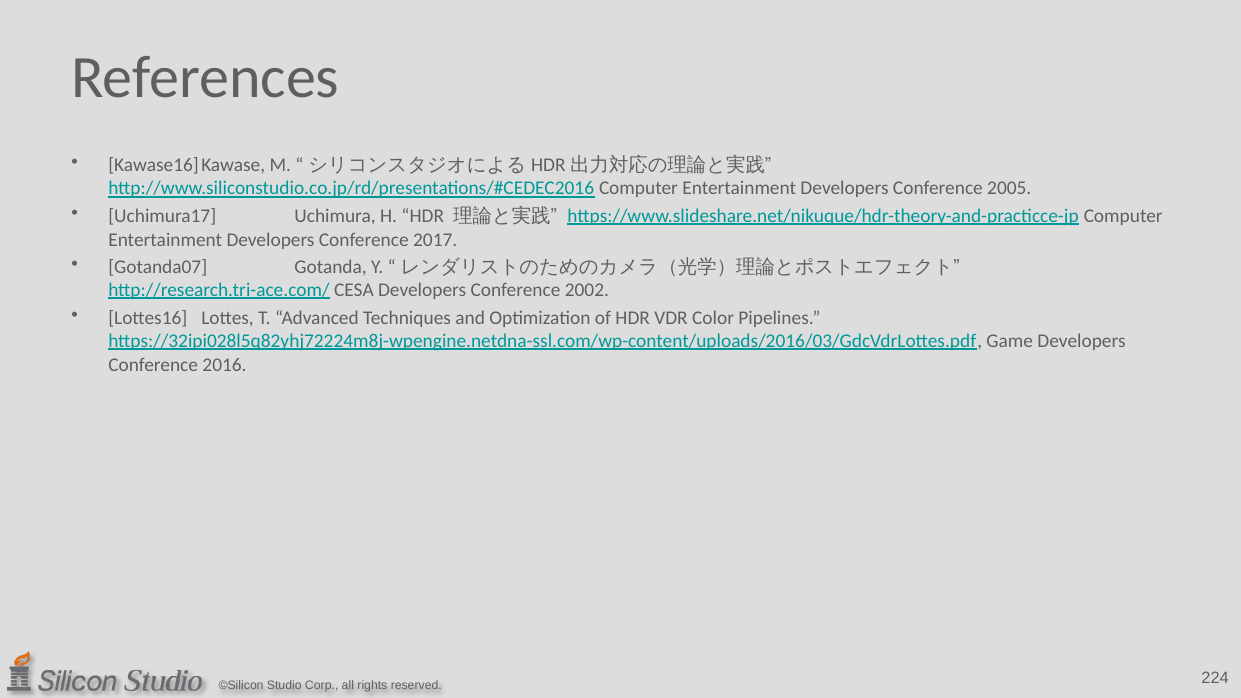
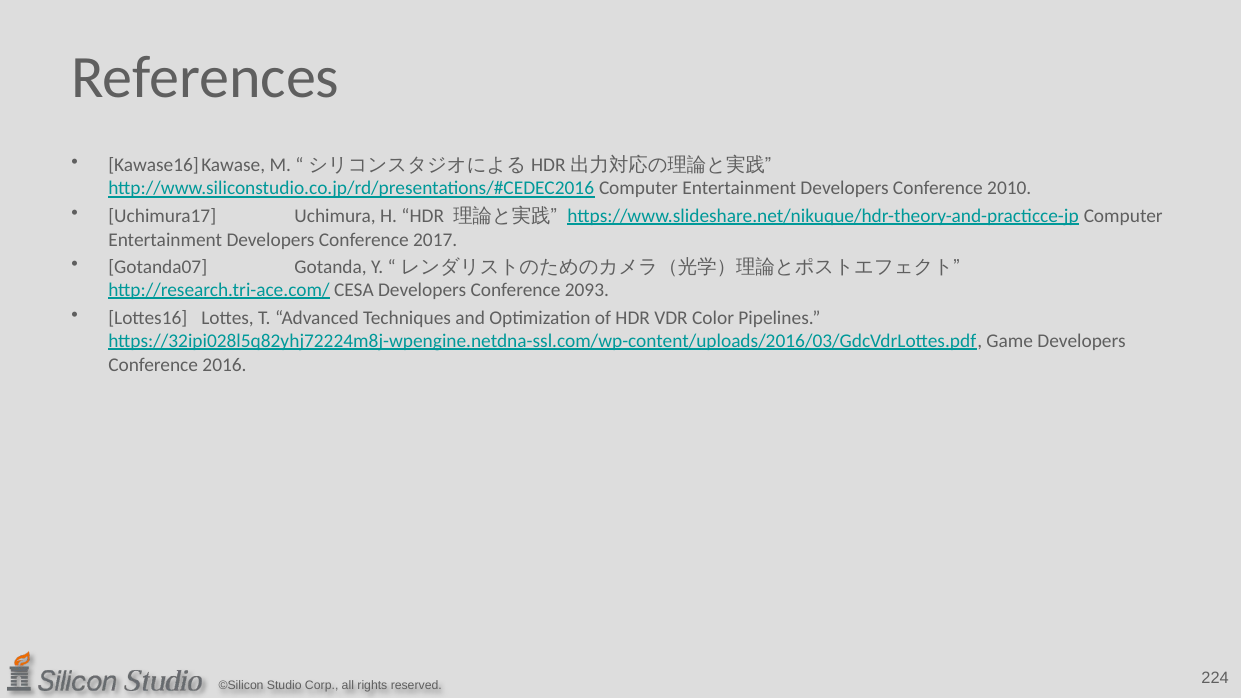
2005: 2005 -> 2010
2002: 2002 -> 2093
